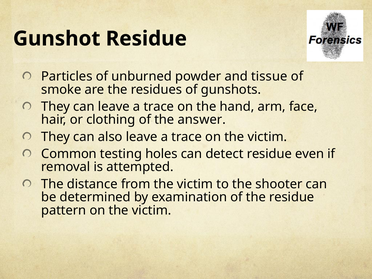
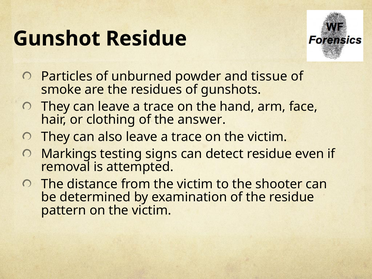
Common: Common -> Markings
holes: holes -> signs
